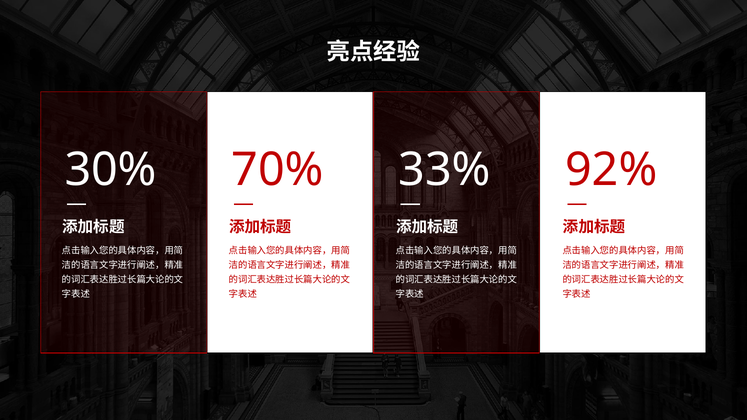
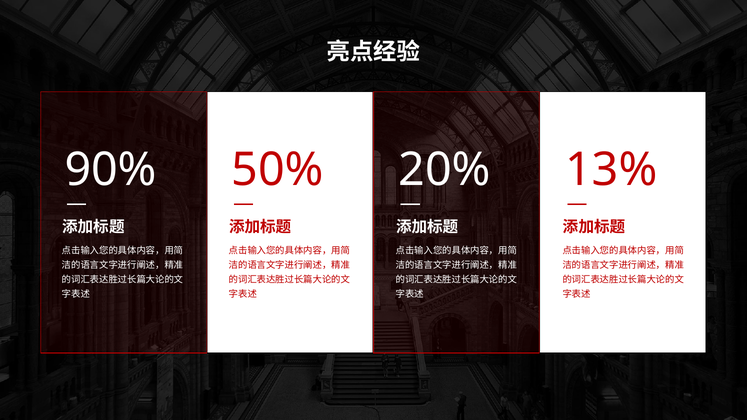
30%: 30% -> 90%
70%: 70% -> 50%
33%: 33% -> 20%
92%: 92% -> 13%
